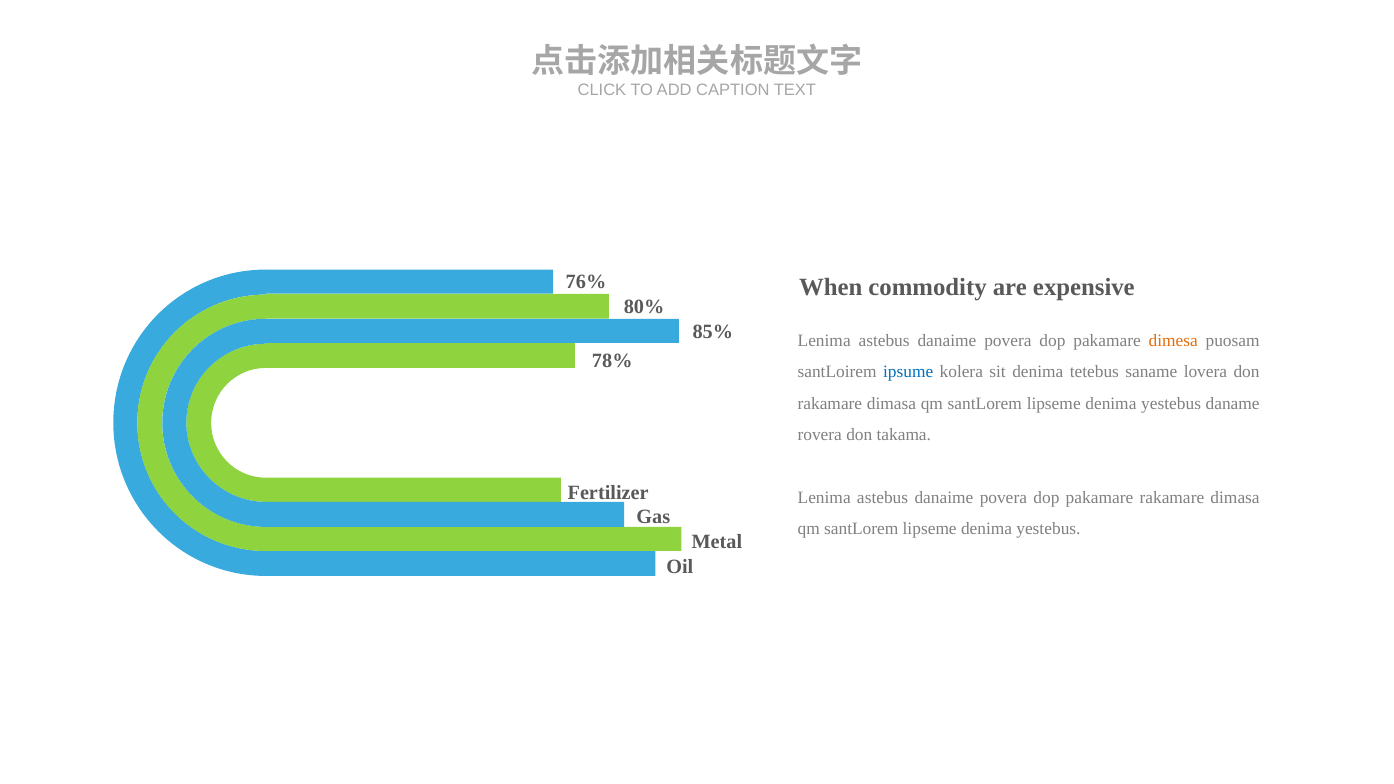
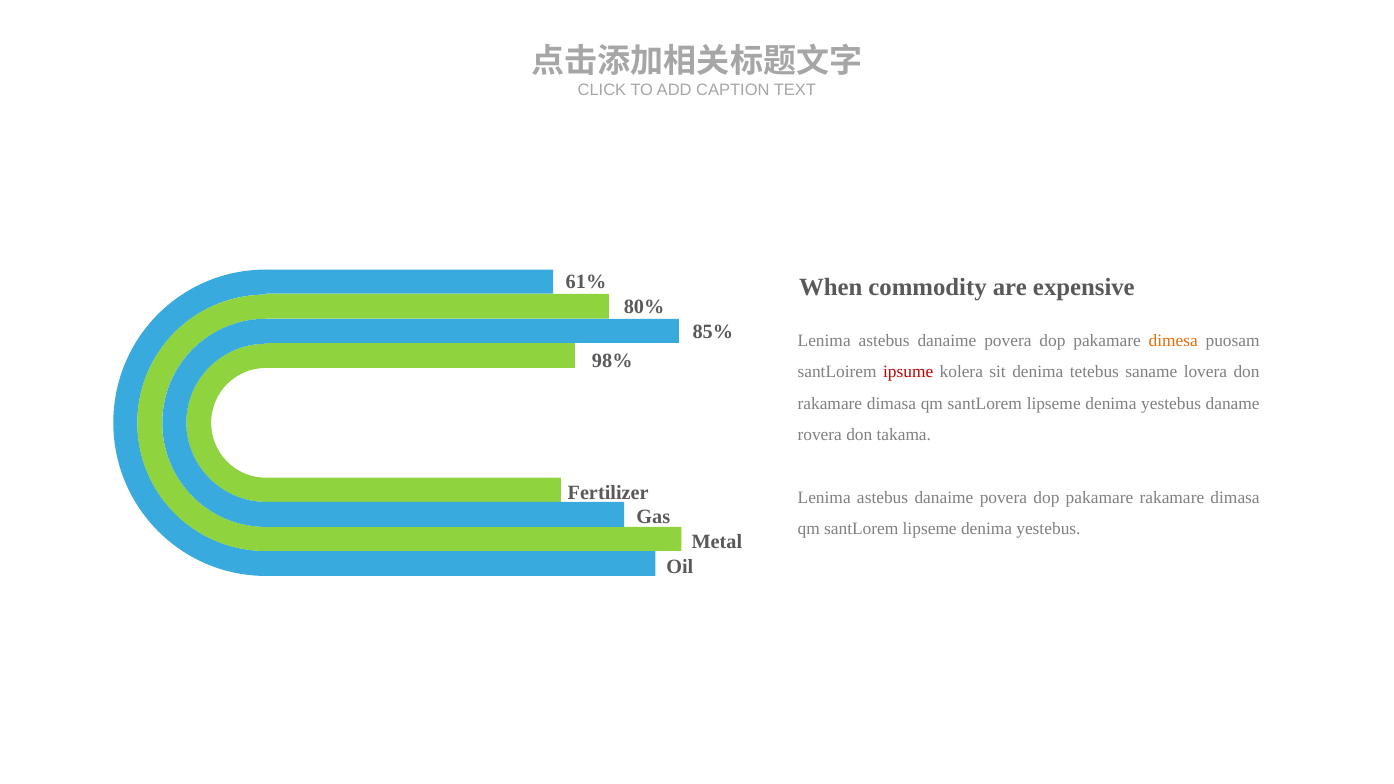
76%: 76% -> 61%
78%: 78% -> 98%
ipsume colour: blue -> red
